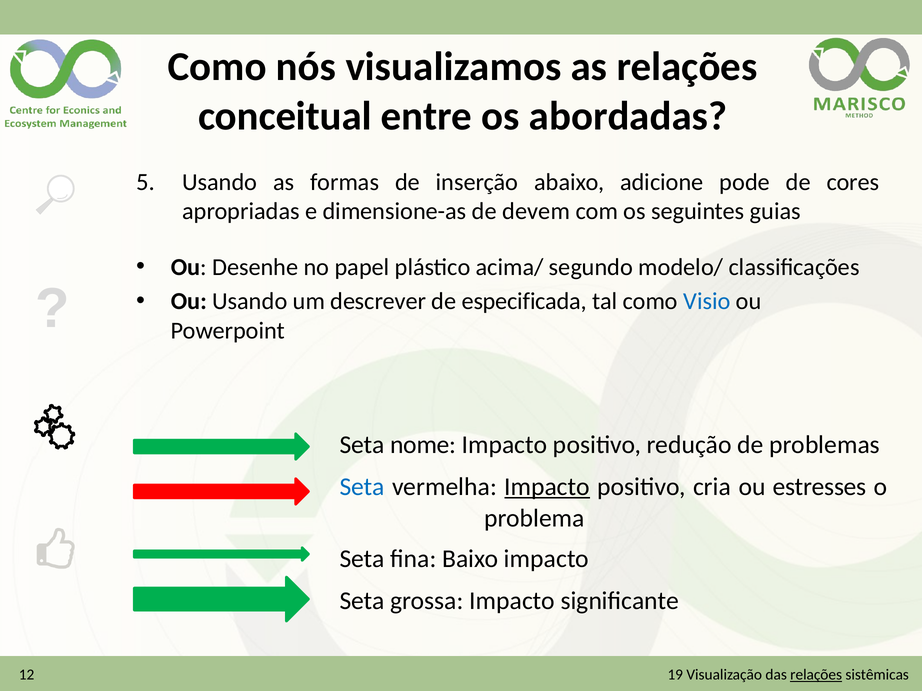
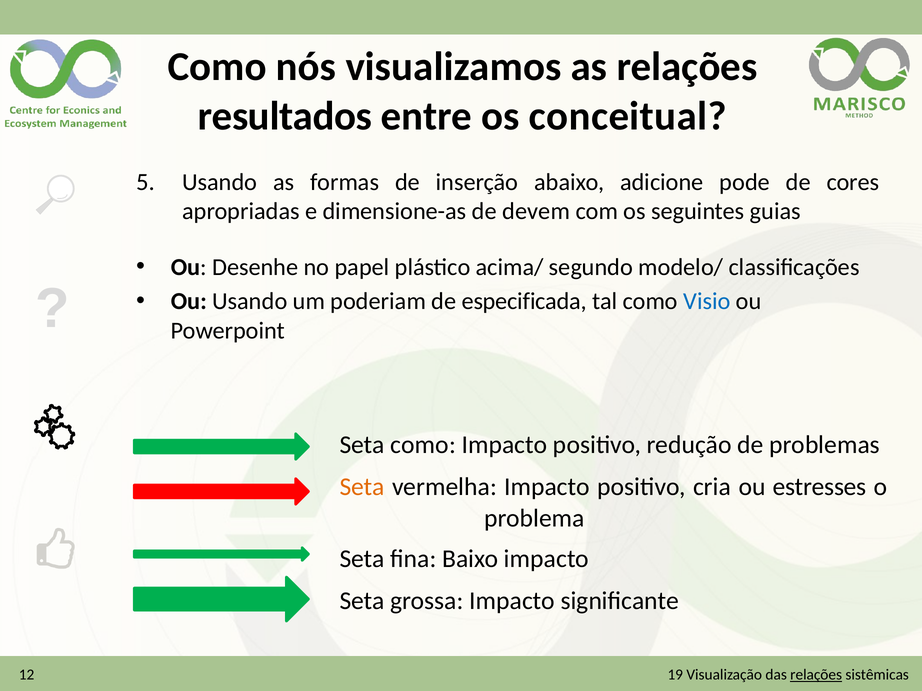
conceitual: conceitual -> resultados
abordadas: abordadas -> conceitual
descrever: descrever -> poderiam
Seta nome: nome -> como
Seta at (362, 487) colour: blue -> orange
Impacto at (547, 487) underline: present -> none
